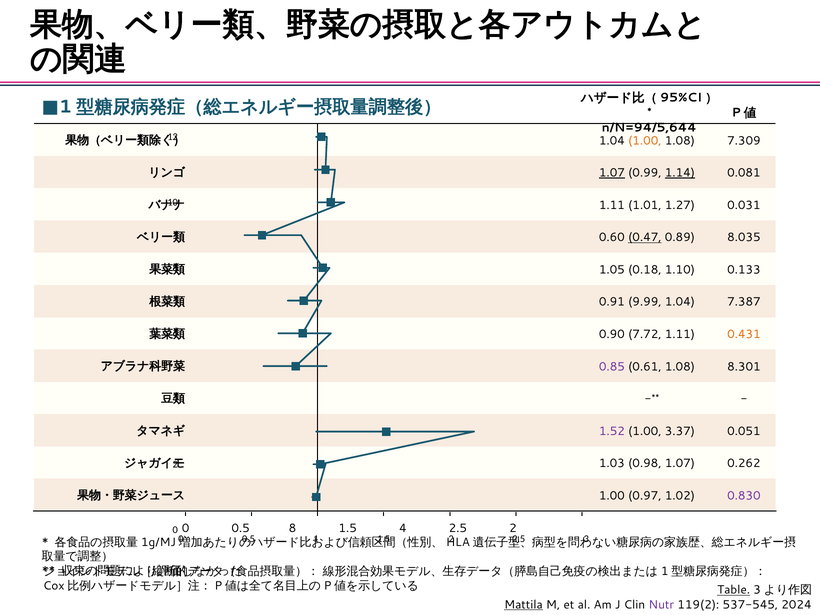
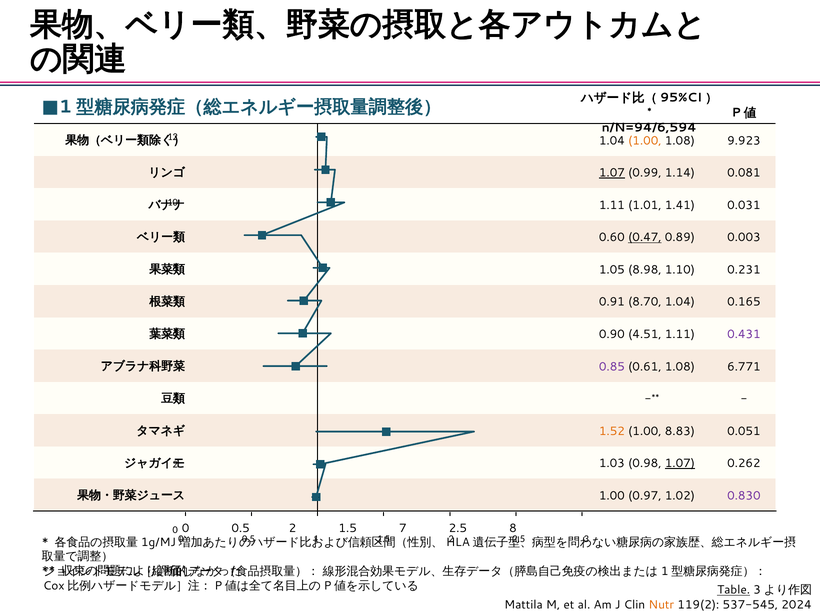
n/N=94/5,644: n/N=94/5,644 -> n/N=94/6,594
7.309: 7.309 -> 9.923
1.14 underline: present -> none
1.27: 1.27 -> 1.41
8.035: 8.035 -> 0.003
0.18: 0.18 -> 8.98
0.133: 0.133 -> 0.231
9.99: 9.99 -> 8.70
7.387: 7.387 -> 0.165
7.72: 7.72 -> 4.51
0.431 colour: orange -> purple
8.301: 8.301 -> 6.771
1.52 colour: purple -> orange
3.37: 3.37 -> 8.83
1.07 at (680, 463) underline: none -> present
0.5 8: 8 -> 2
1.5 4: 4 -> 7
2.5 2: 2 -> 8
Mattila underline: present -> none
Nutr colour: purple -> orange
